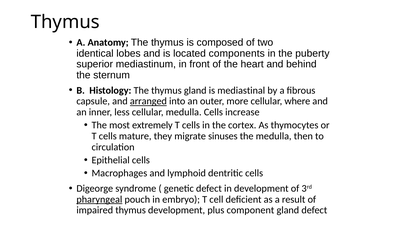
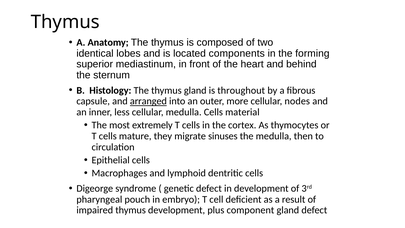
puberty: puberty -> forming
mediastinal: mediastinal -> throughout
where: where -> nodes
increase: increase -> material
pharyngeal underline: present -> none
